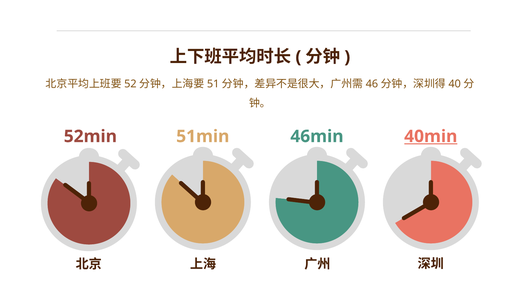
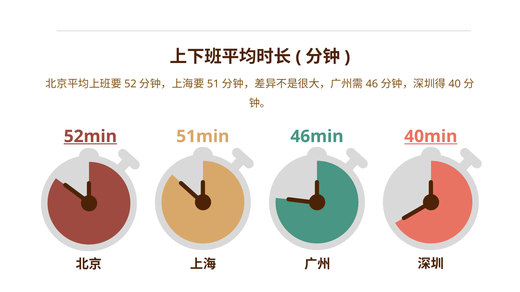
52min underline: none -> present
